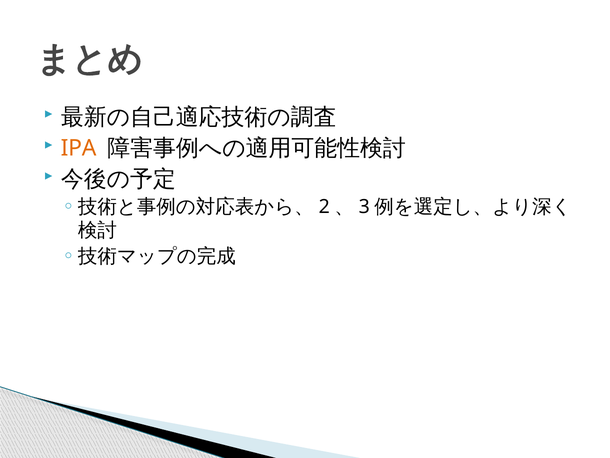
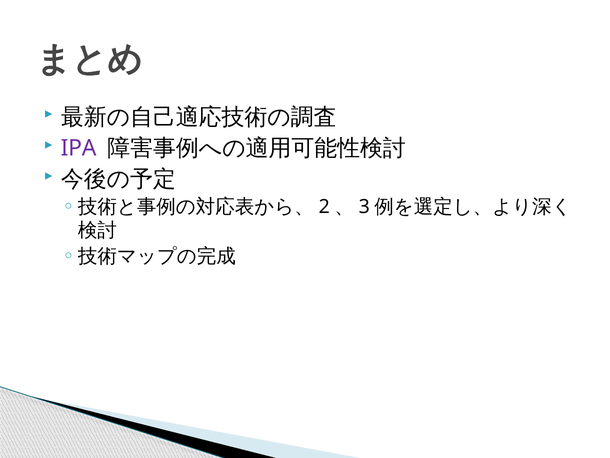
IPA colour: orange -> purple
